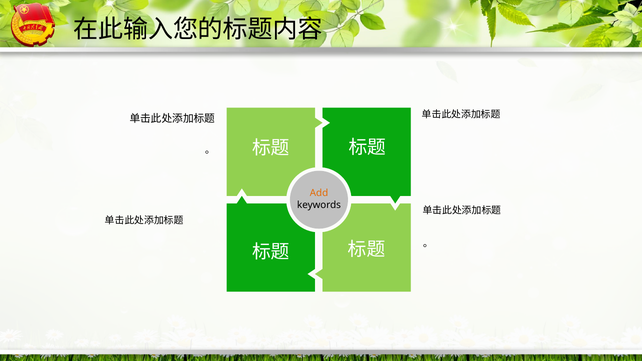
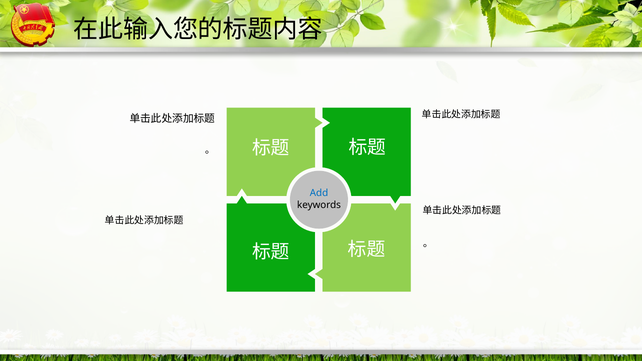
Add colour: orange -> blue
